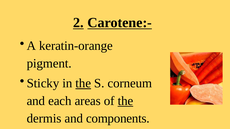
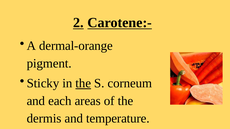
keratin-orange: keratin-orange -> dermal-orange
the at (125, 101) underline: present -> none
components: components -> temperature
